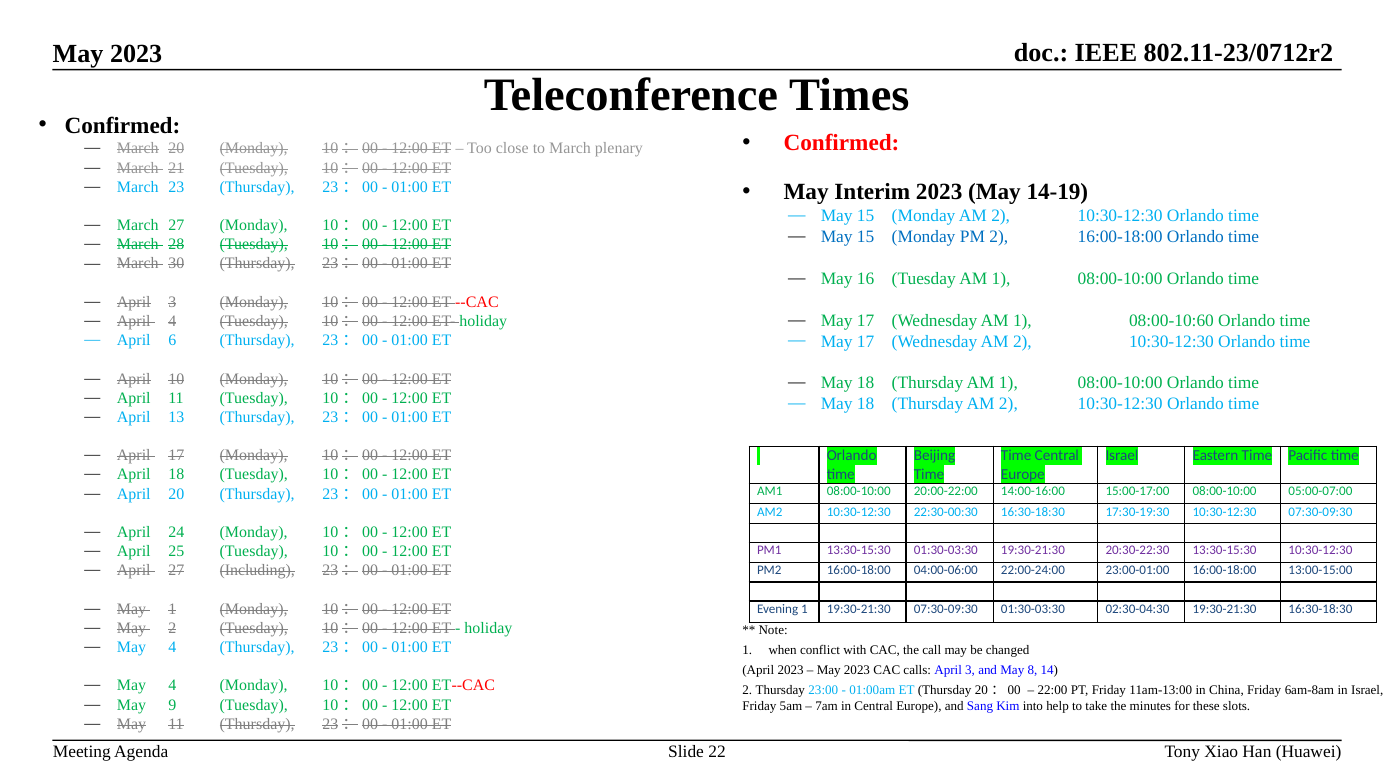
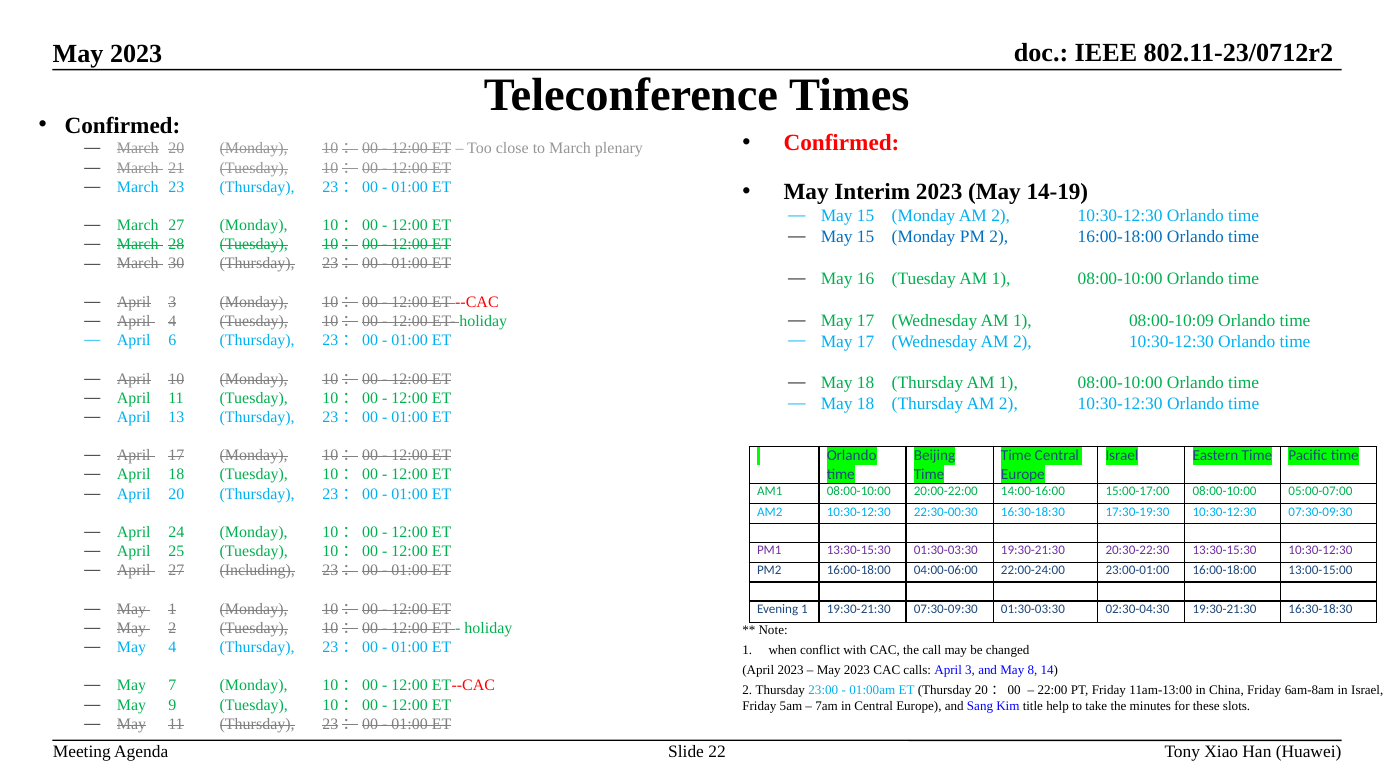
08:00-10:60: 08:00-10:60 -> 08:00-10:09
4 at (172, 686): 4 -> 7
into: into -> title
